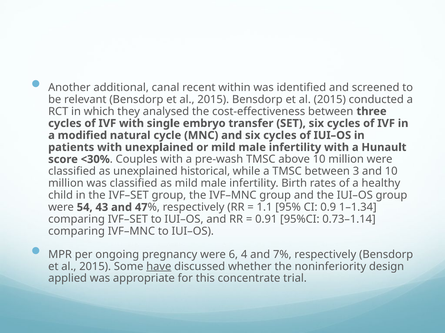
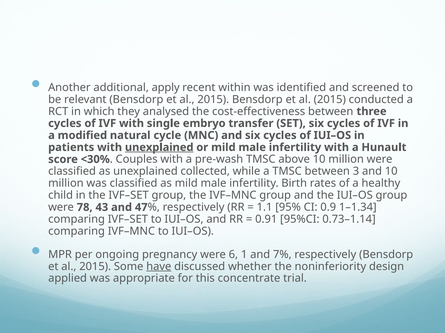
canal: canal -> apply
unexplained at (159, 148) underline: none -> present
historical: historical -> collected
54: 54 -> 78
4: 4 -> 1
